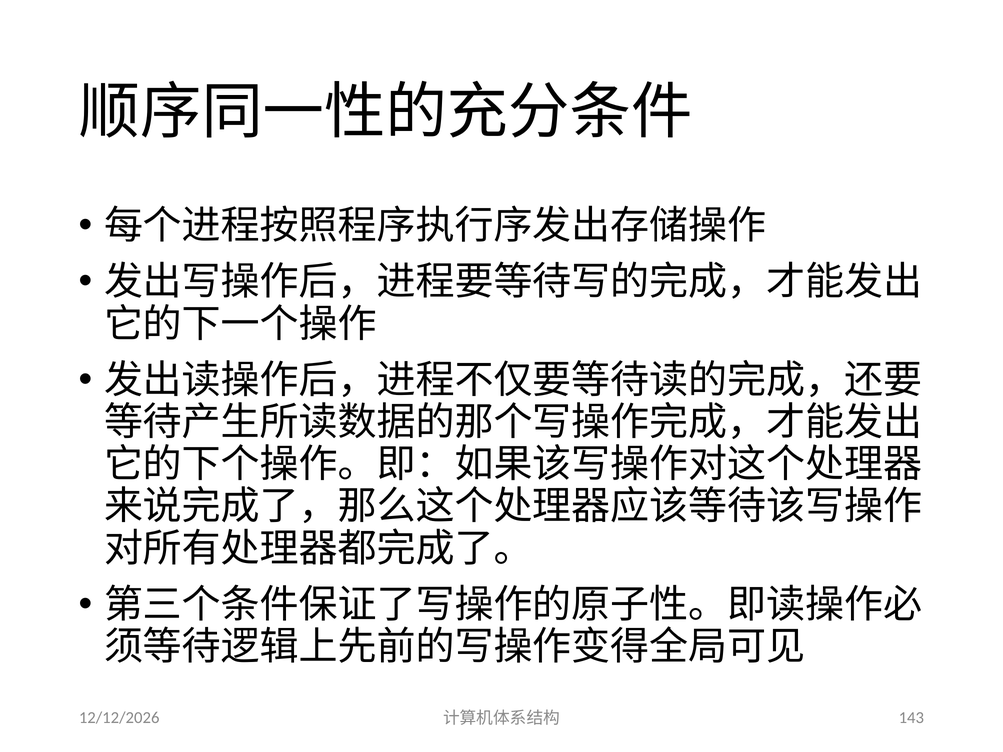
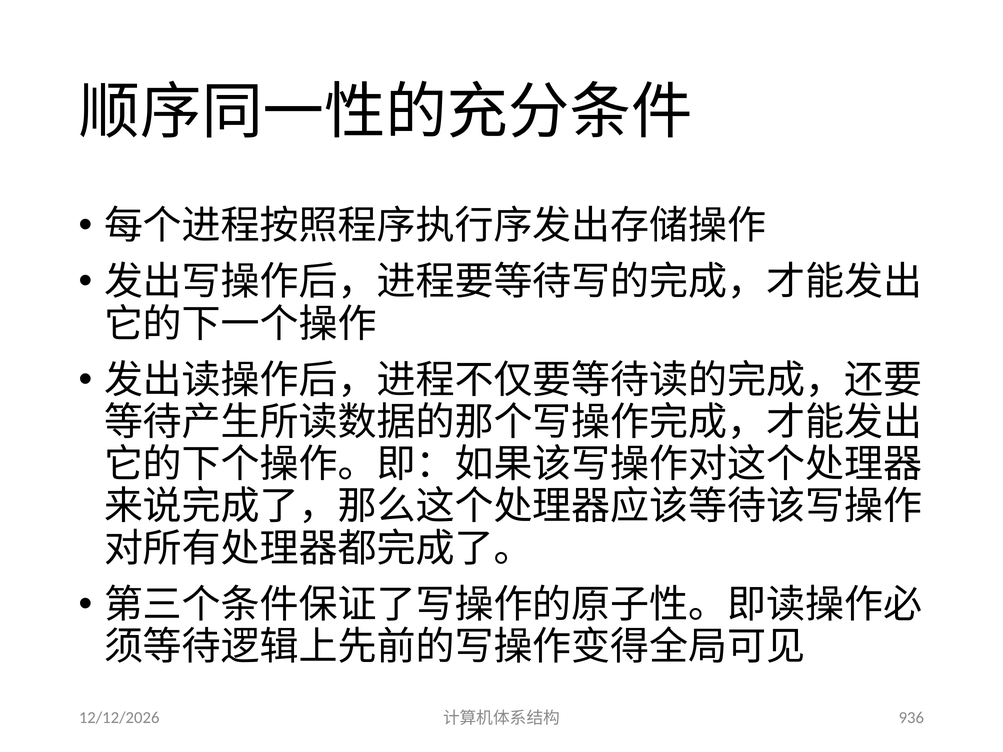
143: 143 -> 936
